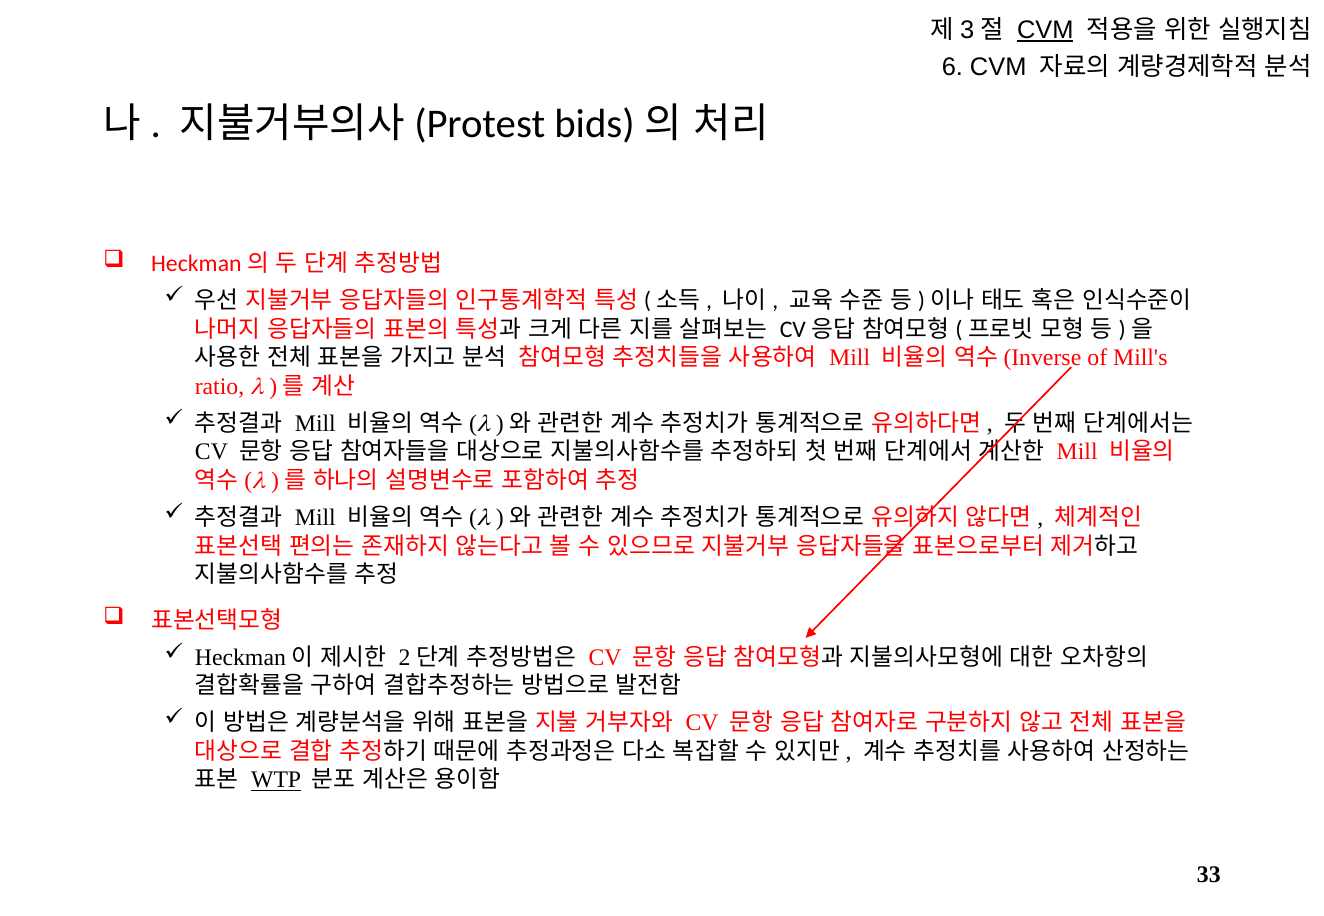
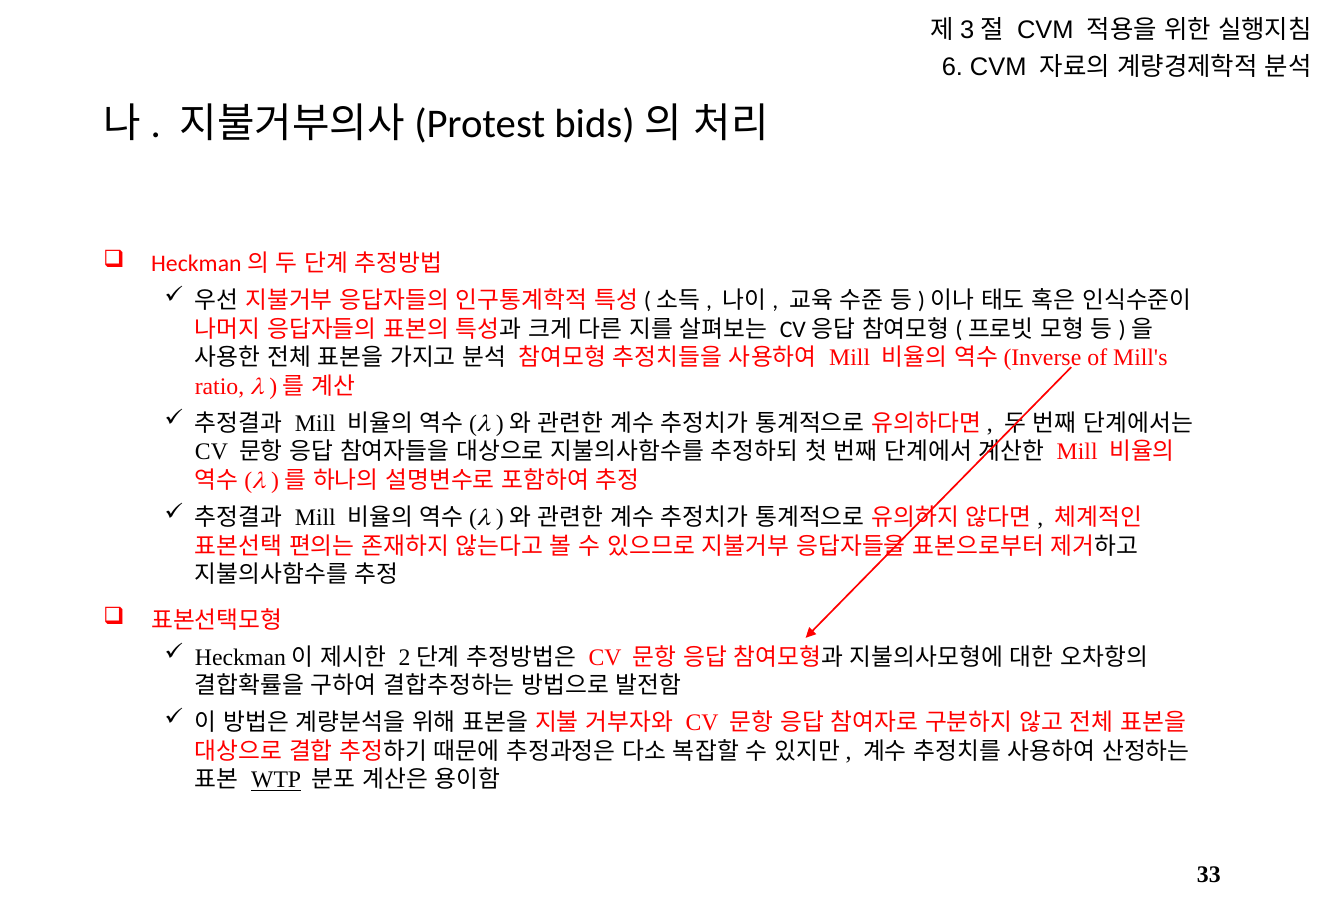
CVM at (1045, 30) underline: present -> none
